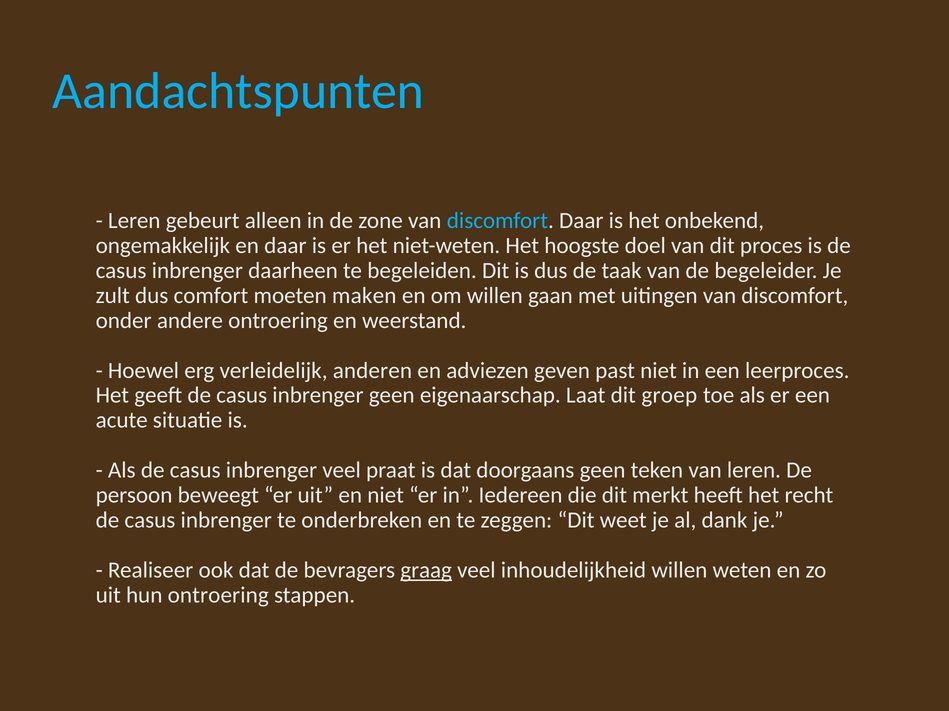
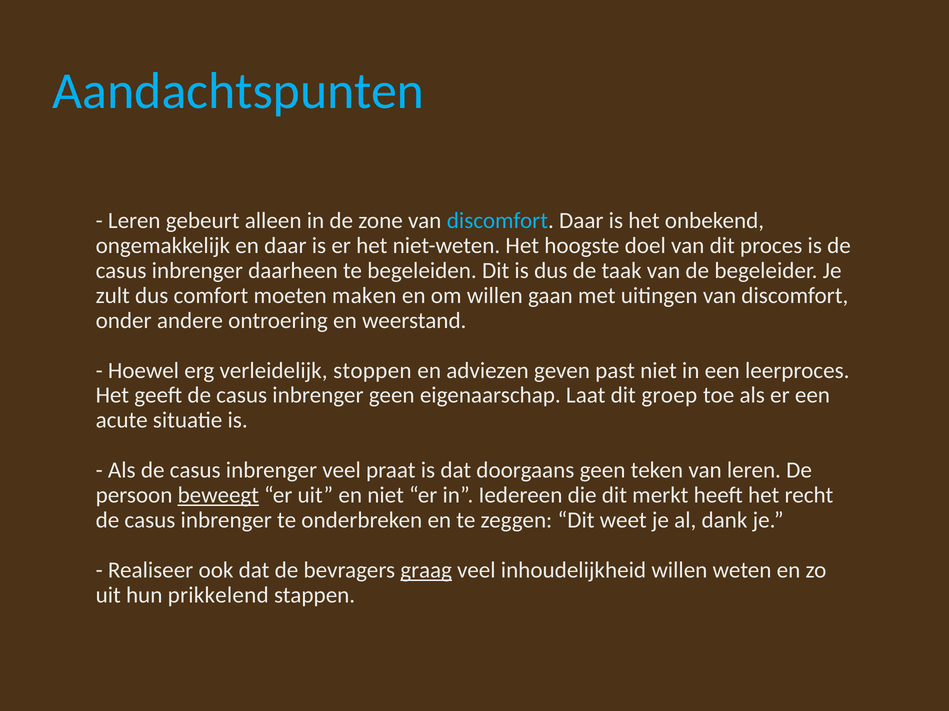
anderen: anderen -> stoppen
beweegt underline: none -> present
hun ontroering: ontroering -> prikkelend
